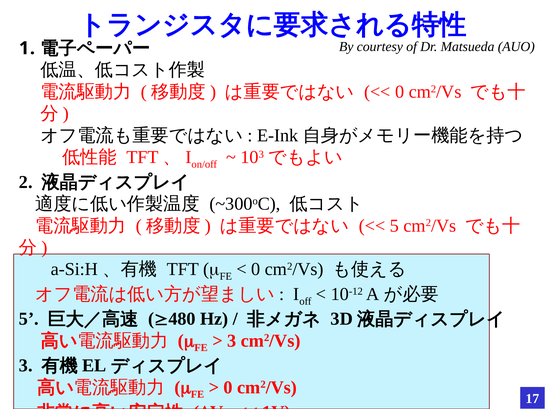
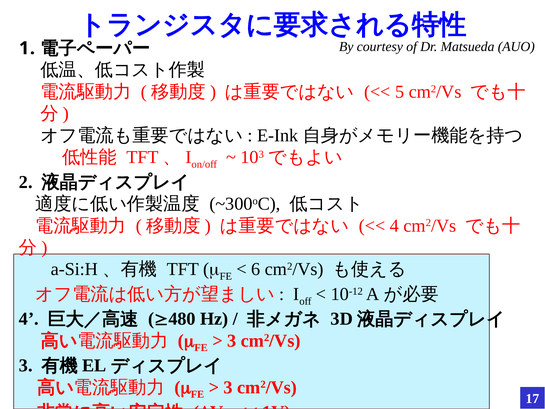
0 at (400, 92): 0 -> 5
5 at (395, 226): 5 -> 4
0 at (256, 269): 0 -> 6
5 at (29, 319): 5 -> 4
0 at (228, 387): 0 -> 3
